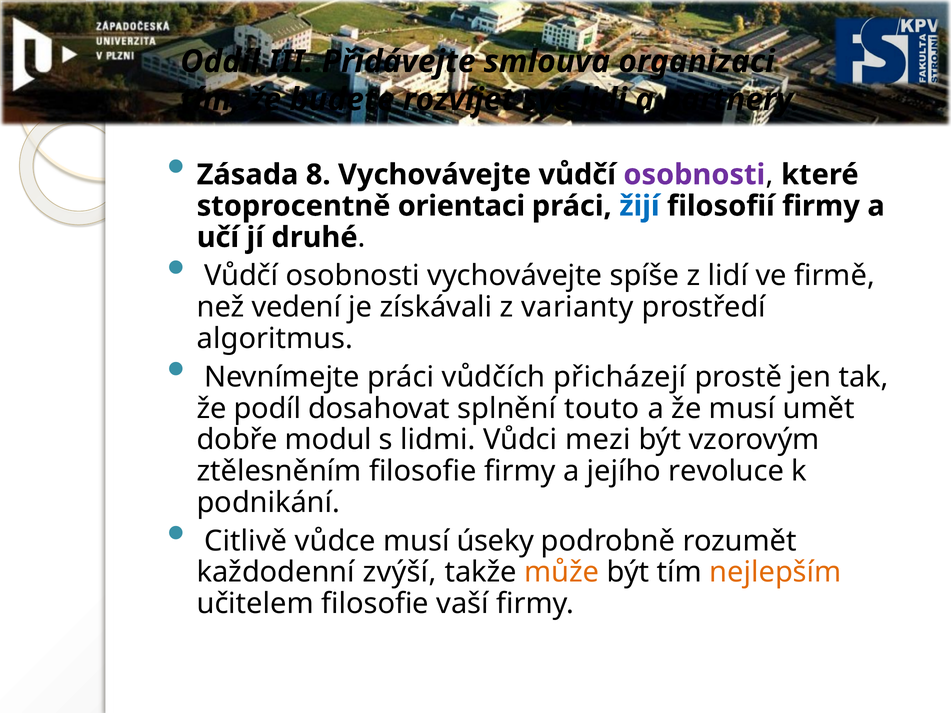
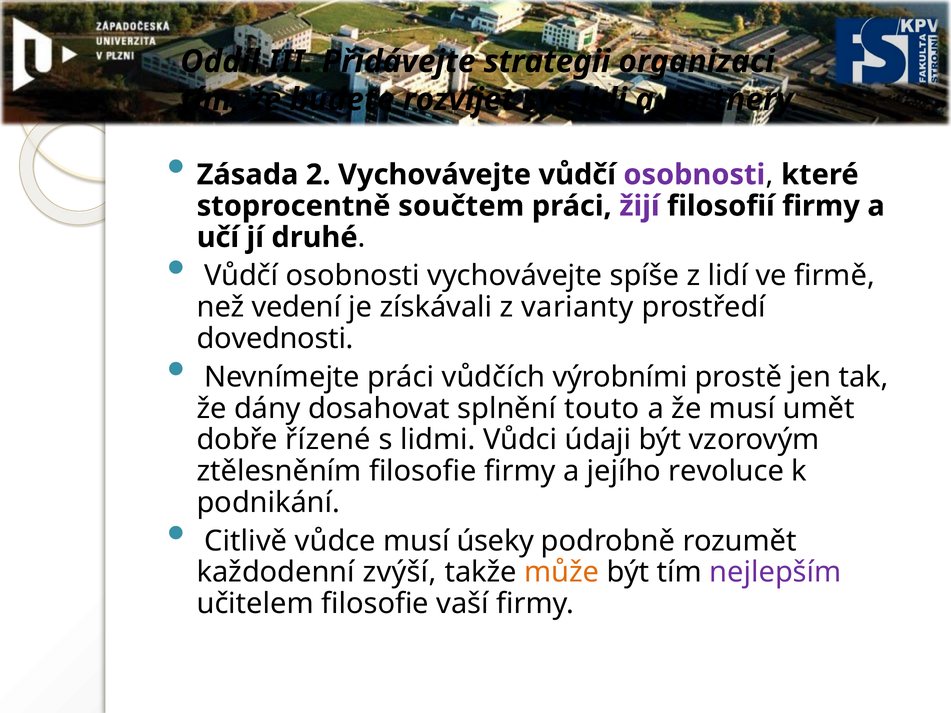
smlouva: smlouva -> strategii
8: 8 -> 2
orientaci: orientaci -> součtem
žijí colour: blue -> purple
algoritmus: algoritmus -> dovednosti
přicházejí: přicházejí -> výrobními
podíl: podíl -> dány
modul: modul -> řízené
mezi: mezi -> údaji
nejlepším colour: orange -> purple
